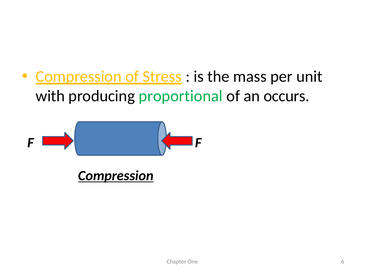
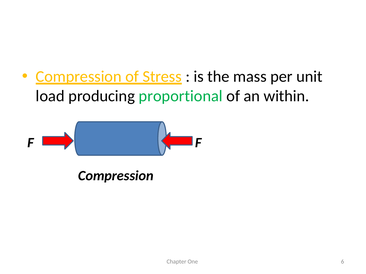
with: with -> load
occurs: occurs -> within
Compression at (116, 176) underline: present -> none
